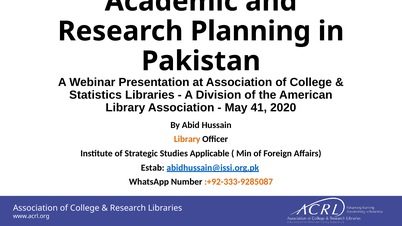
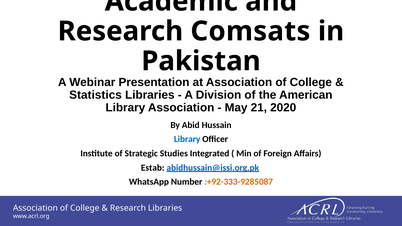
Planning: Planning -> Comsats
41: 41 -> 21
Library at (187, 139) colour: orange -> blue
Applicable: Applicable -> Integrated
